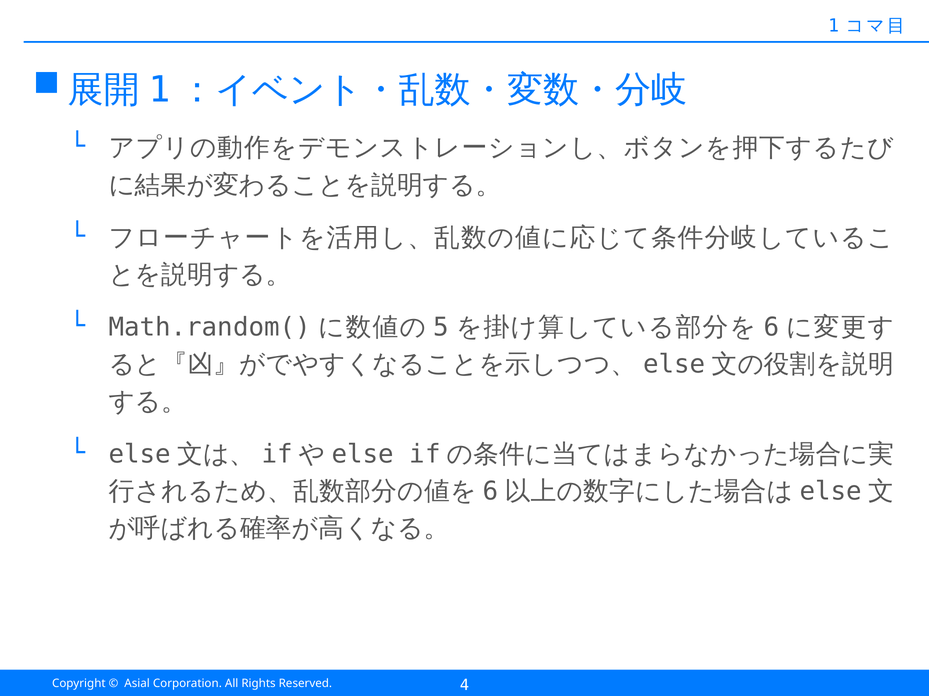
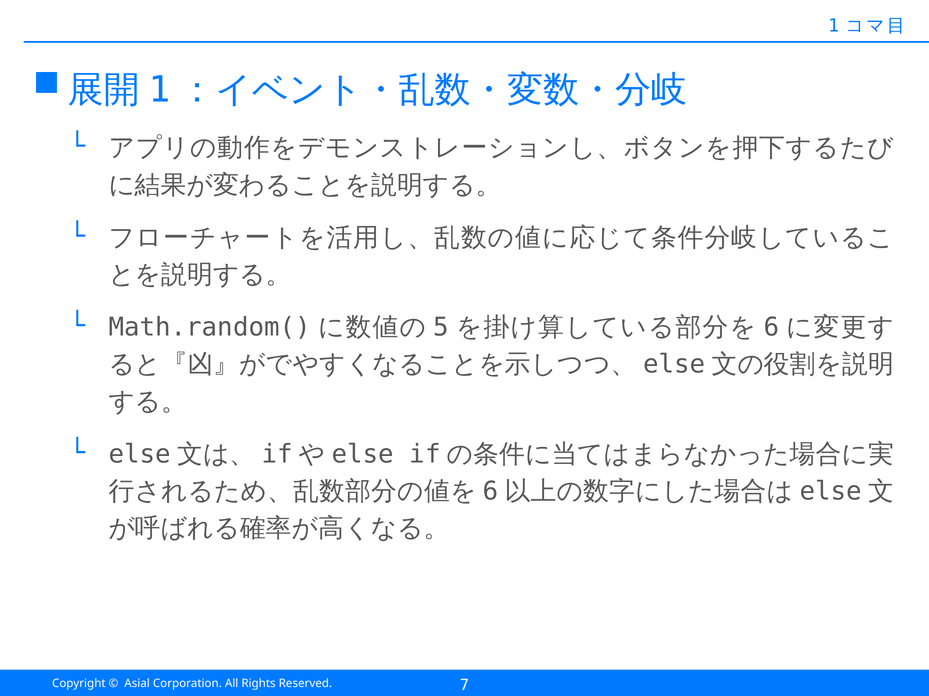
4: 4 -> 7
